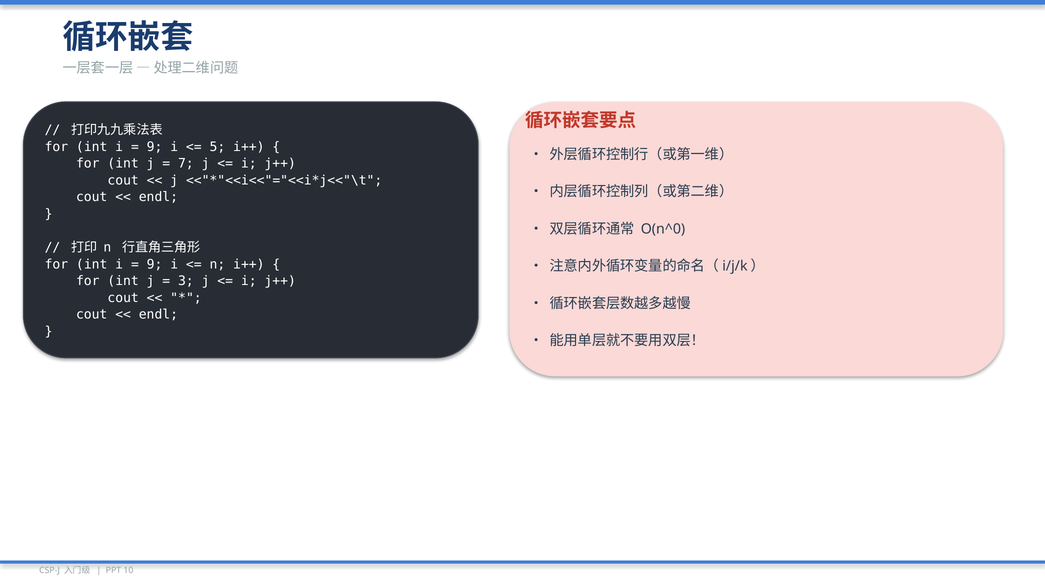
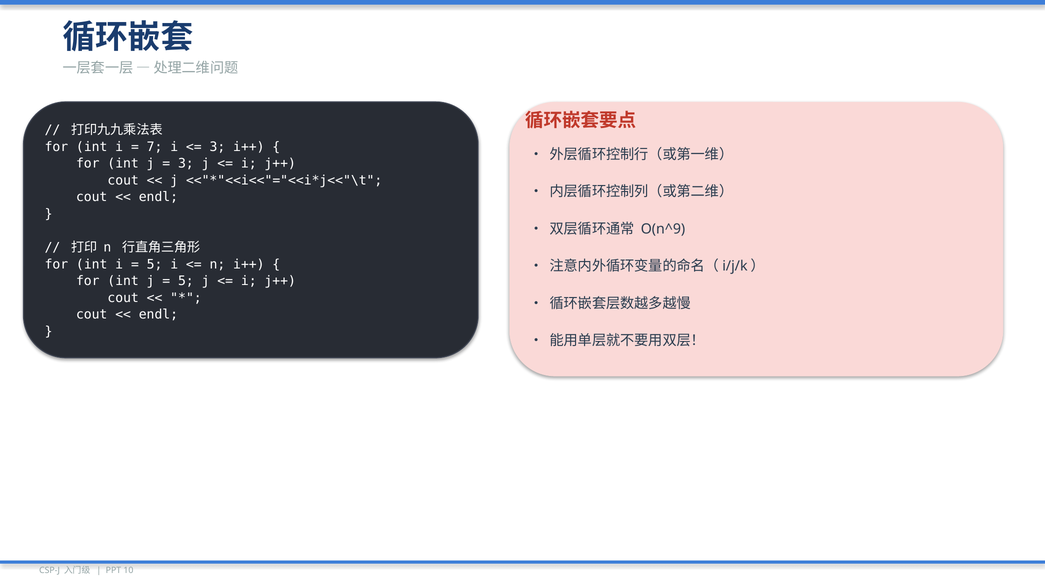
9 at (155, 147): 9 -> 7
5 at (217, 147): 5 -> 3
7 at (186, 164): 7 -> 3
O(n^0: O(n^0 -> O(n^9
9 at (155, 264): 9 -> 5
3 at (186, 281): 3 -> 5
